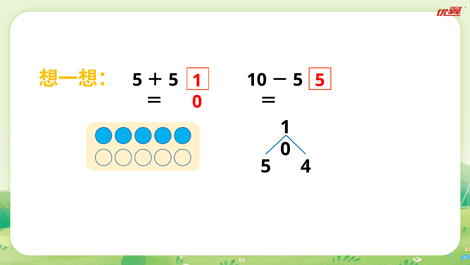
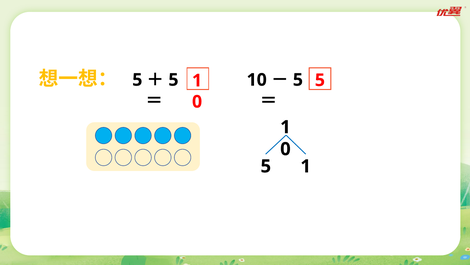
4 at (306, 166): 4 -> 1
